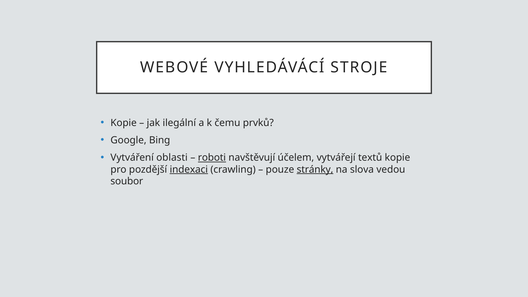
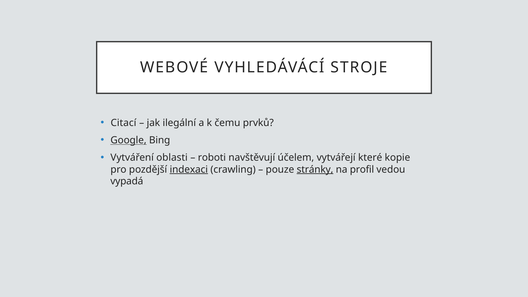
Kopie at (124, 123): Kopie -> Citací
Google underline: none -> present
roboti underline: present -> none
textů: textů -> které
slova: slova -> profil
soubor: soubor -> vypadá
